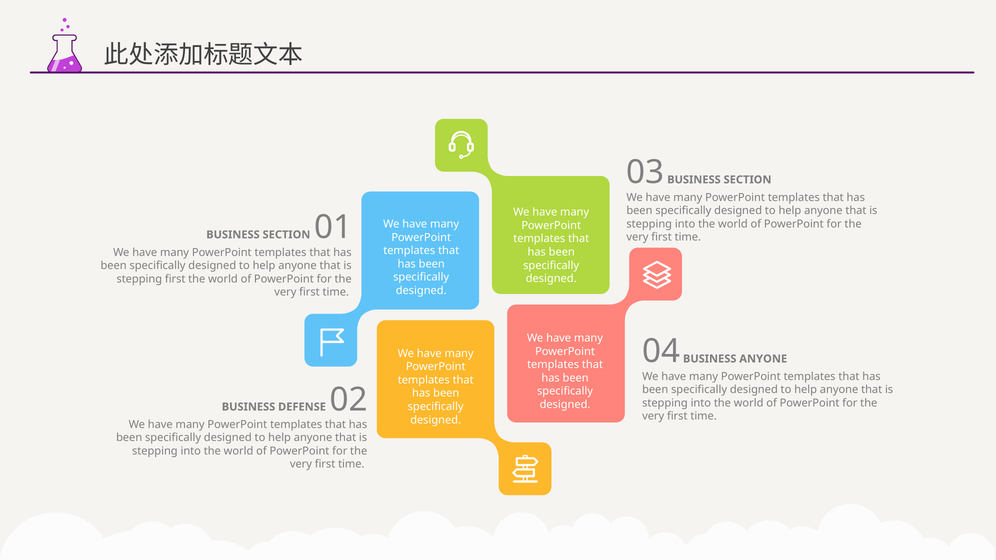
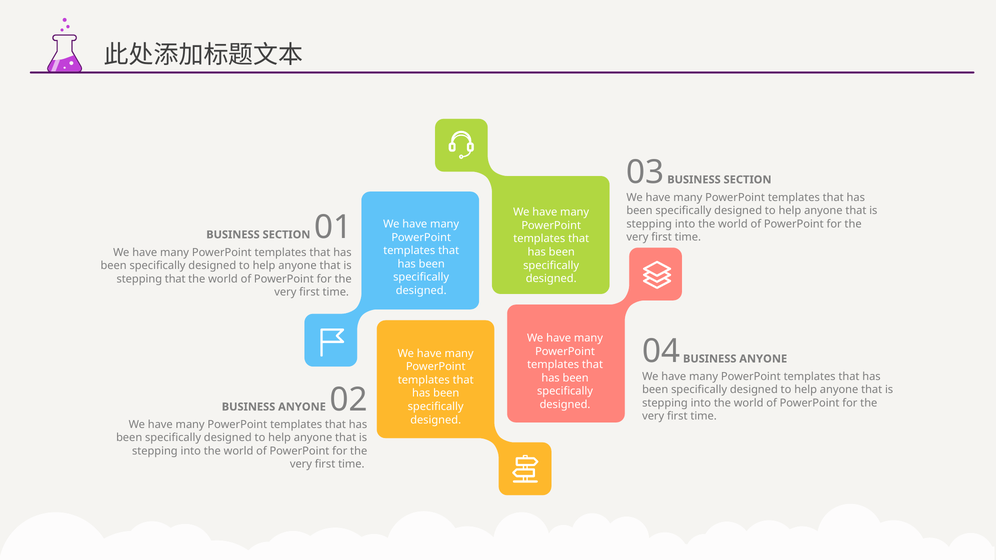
stepping first: first -> that
DEFENSE at (302, 407): DEFENSE -> ANYONE
